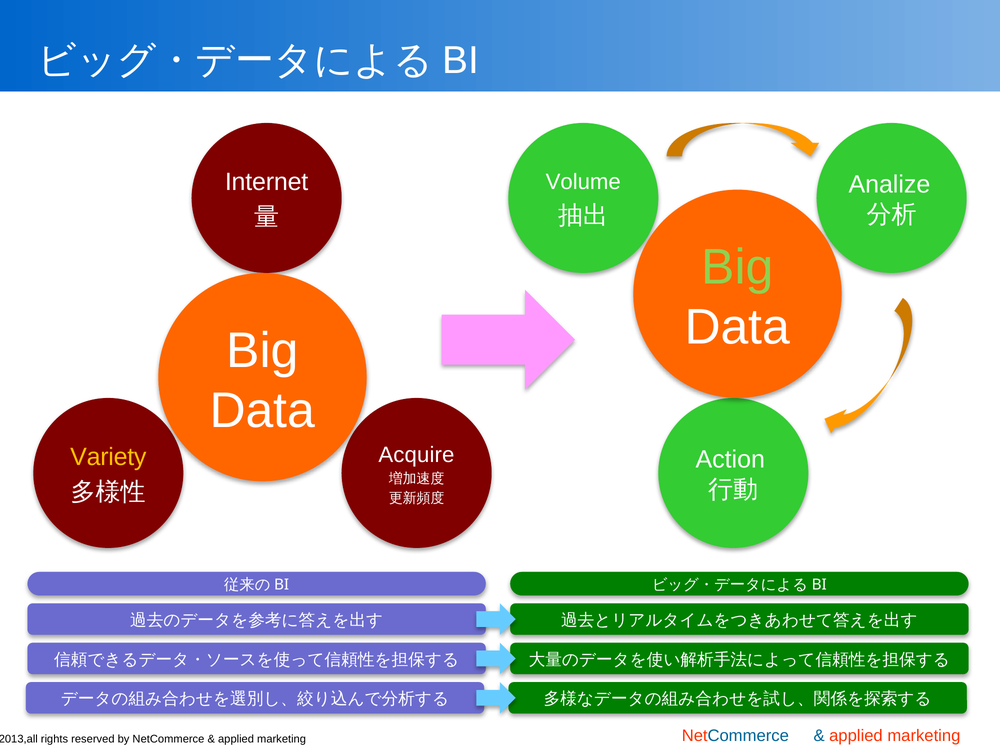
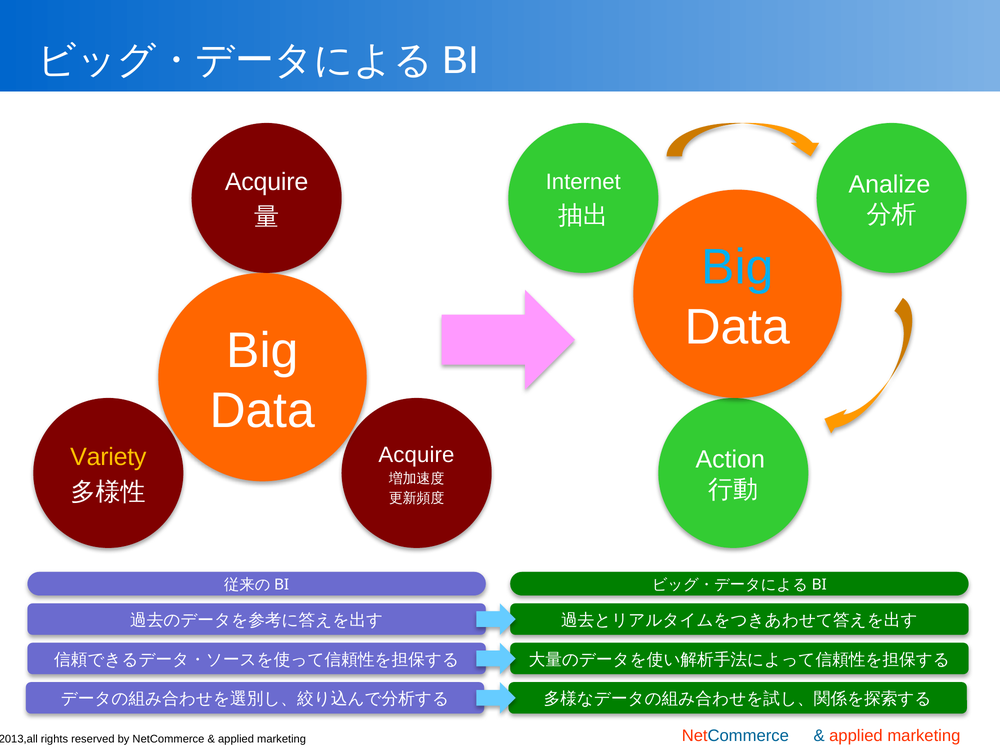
Internet at (267, 182): Internet -> Acquire
Volume: Volume -> Internet
Big at (737, 267) colour: light green -> light blue
